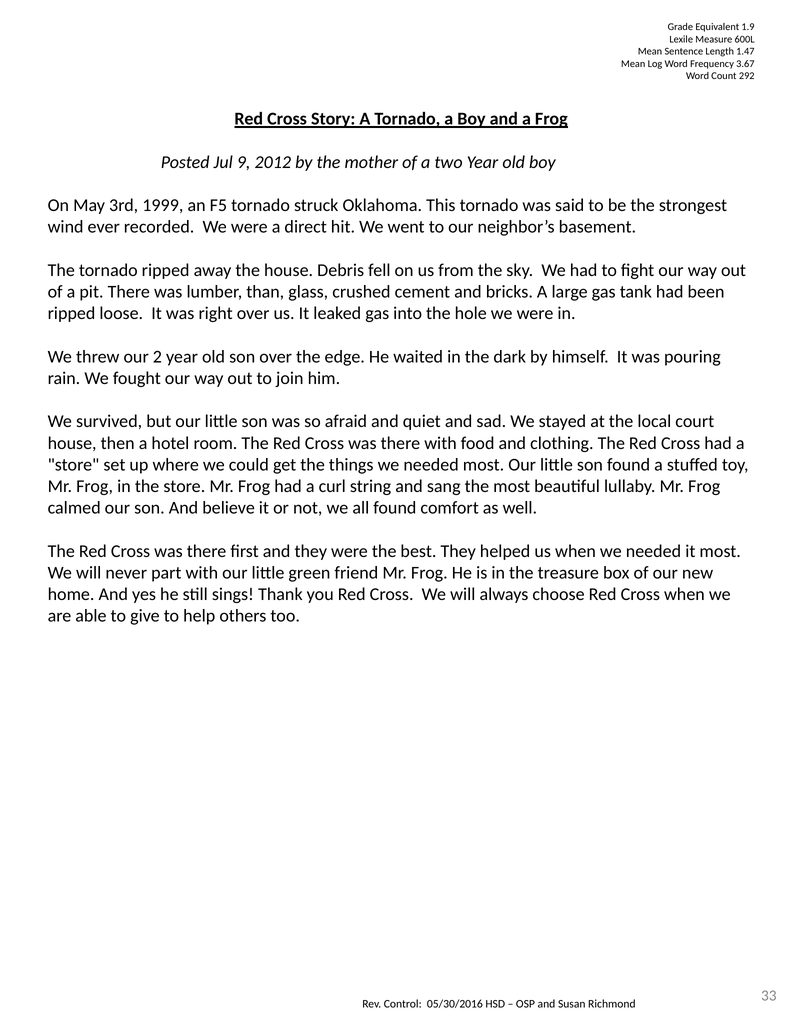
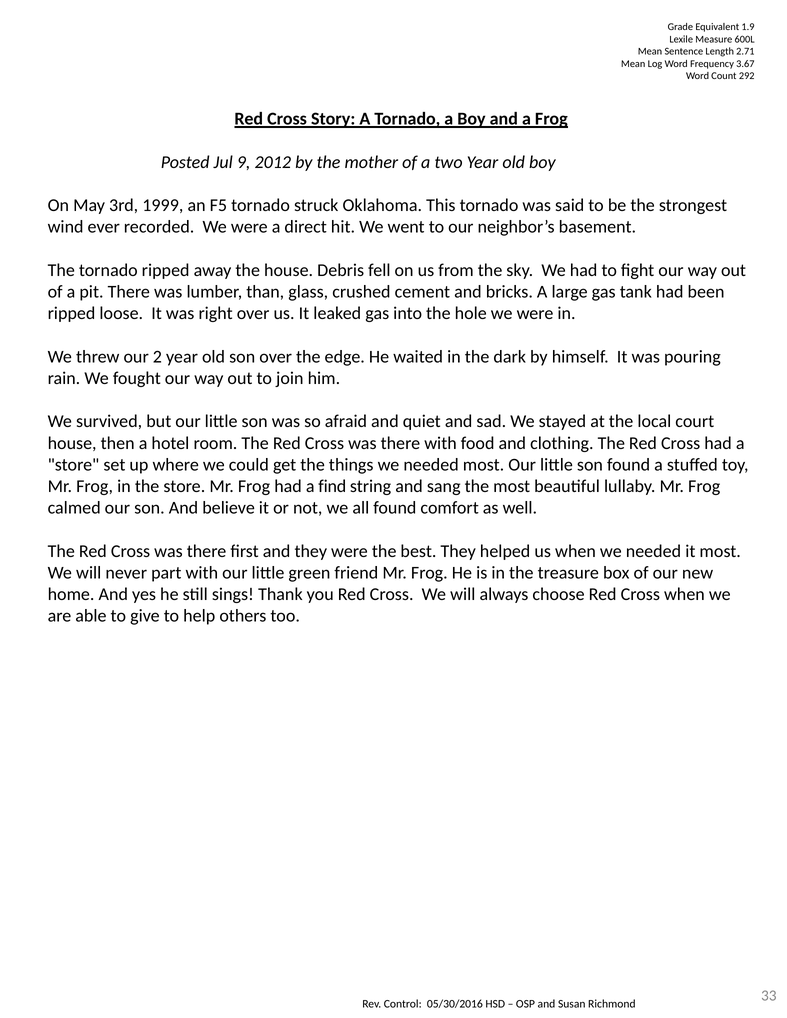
1.47: 1.47 -> 2.71
curl: curl -> find
